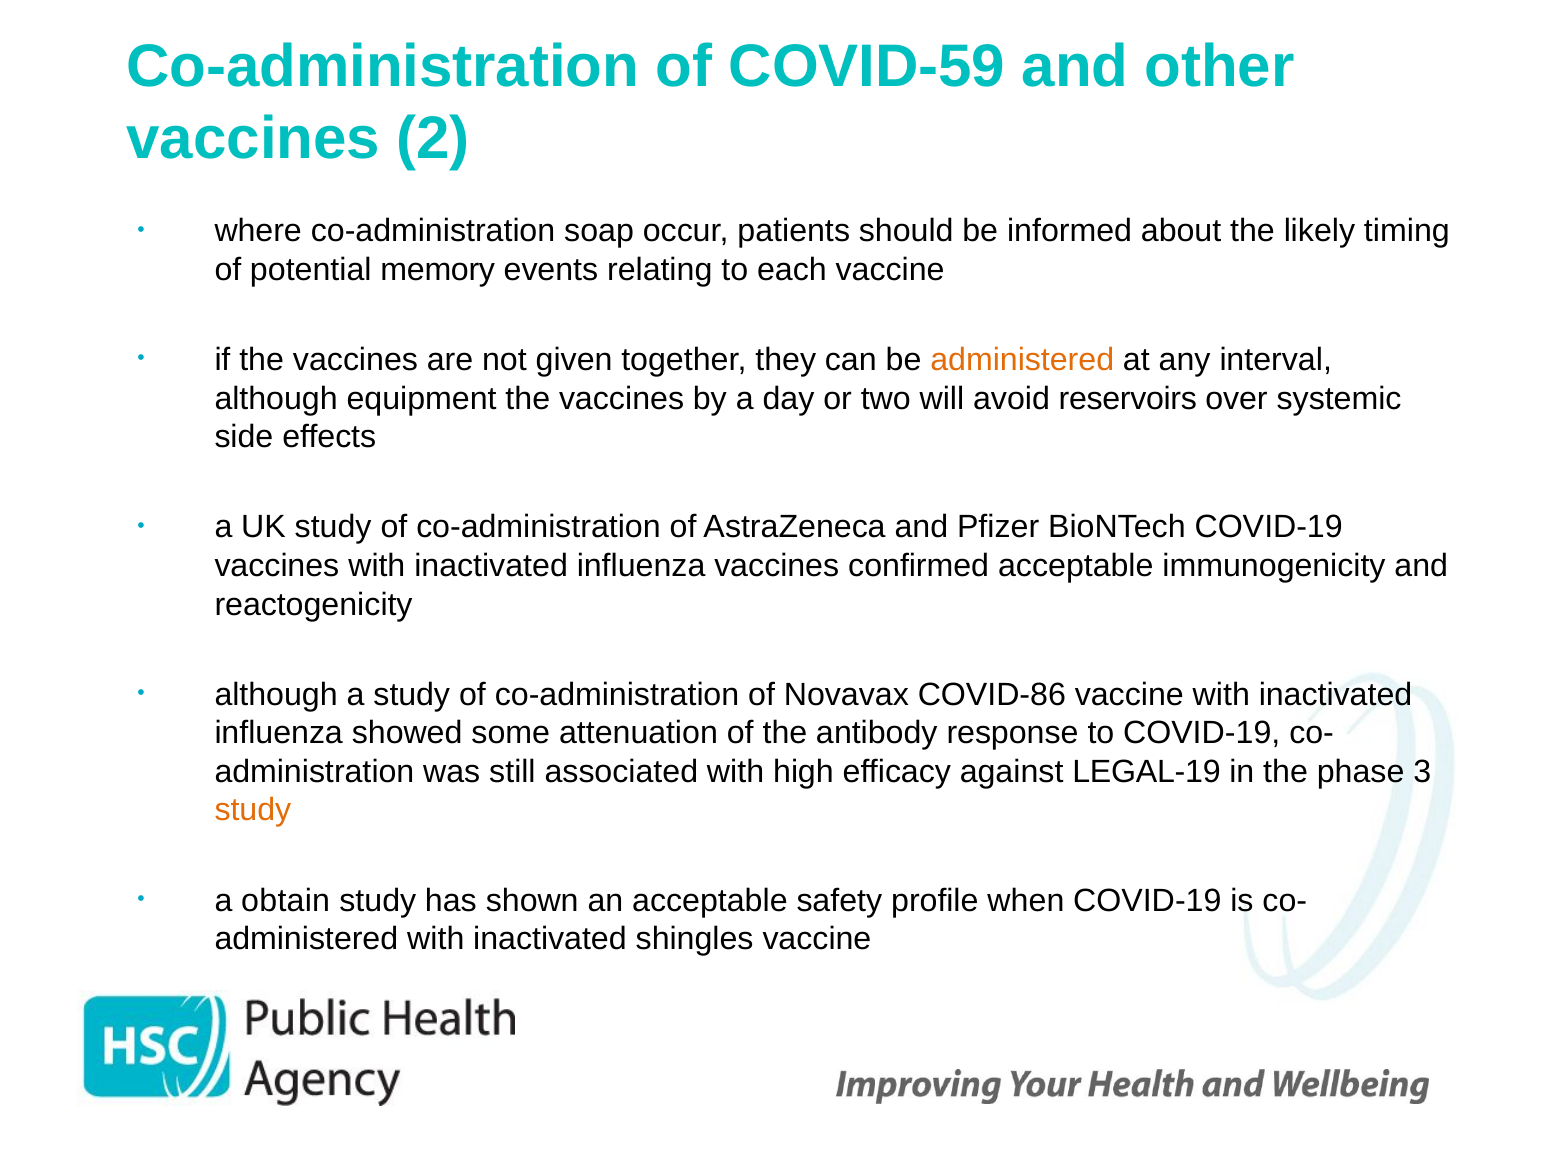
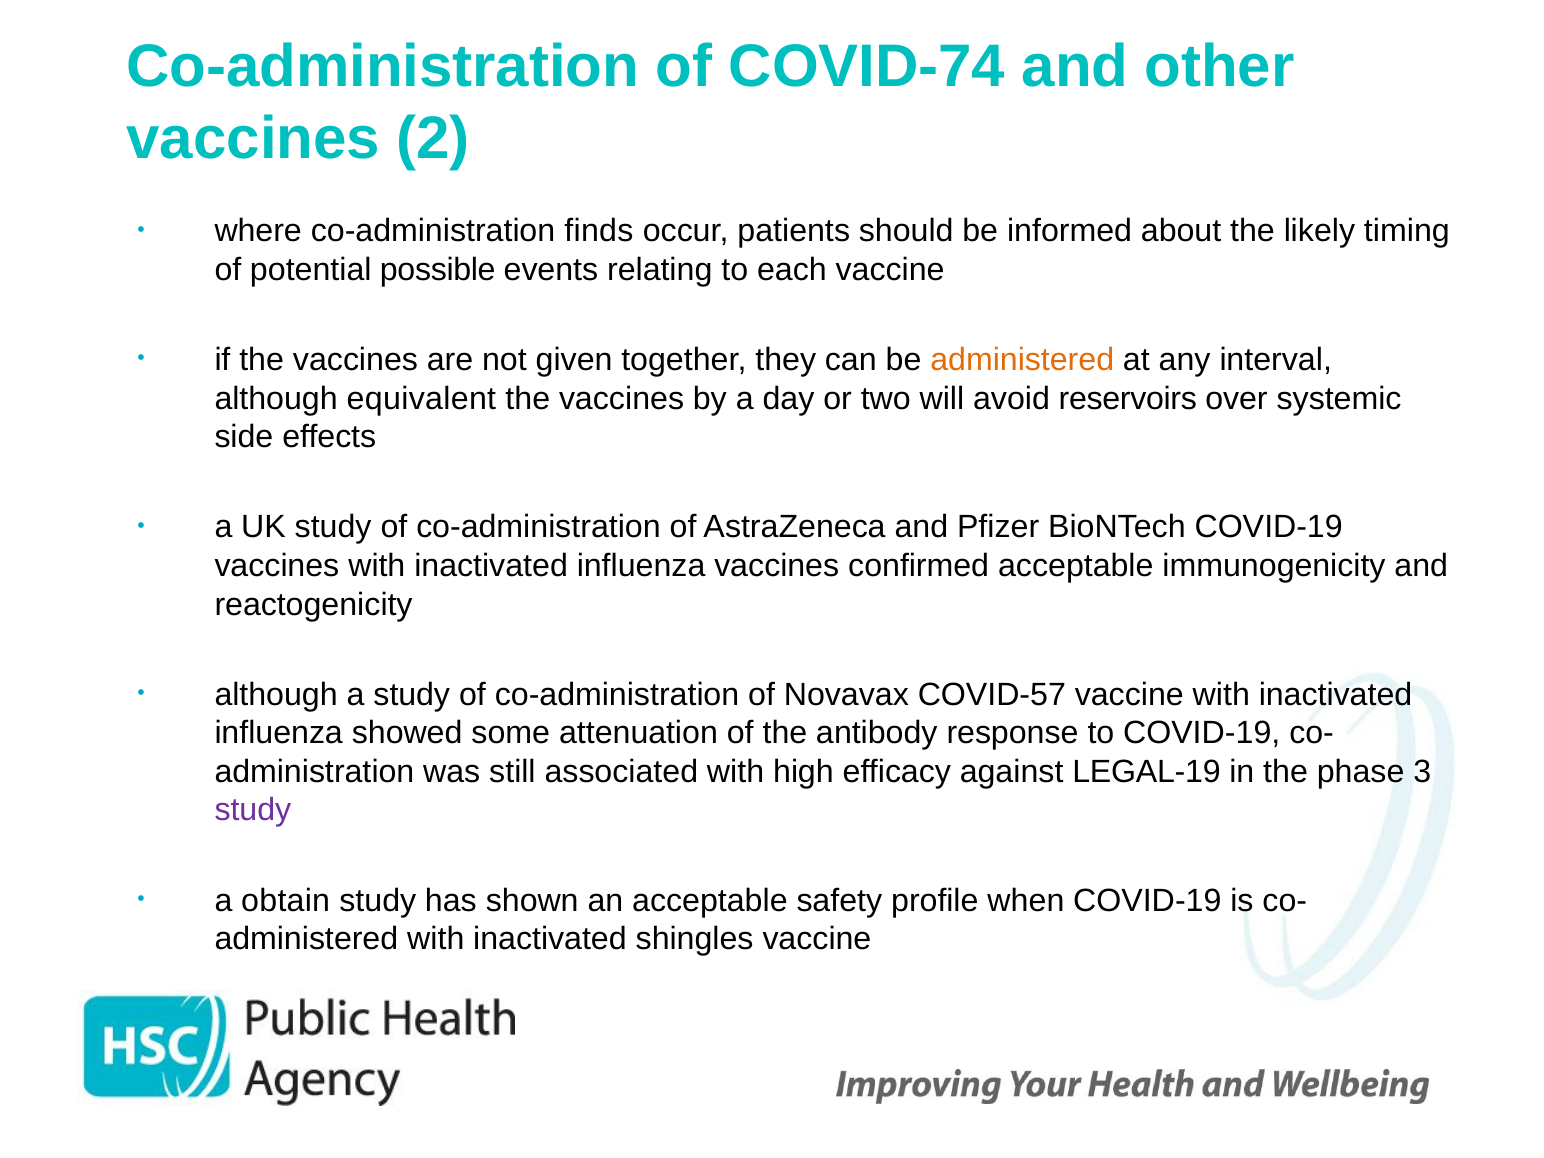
COVID-59: COVID-59 -> COVID-74
soap: soap -> finds
memory: memory -> possible
equipment: equipment -> equivalent
COVID-86: COVID-86 -> COVID-57
study at (253, 810) colour: orange -> purple
